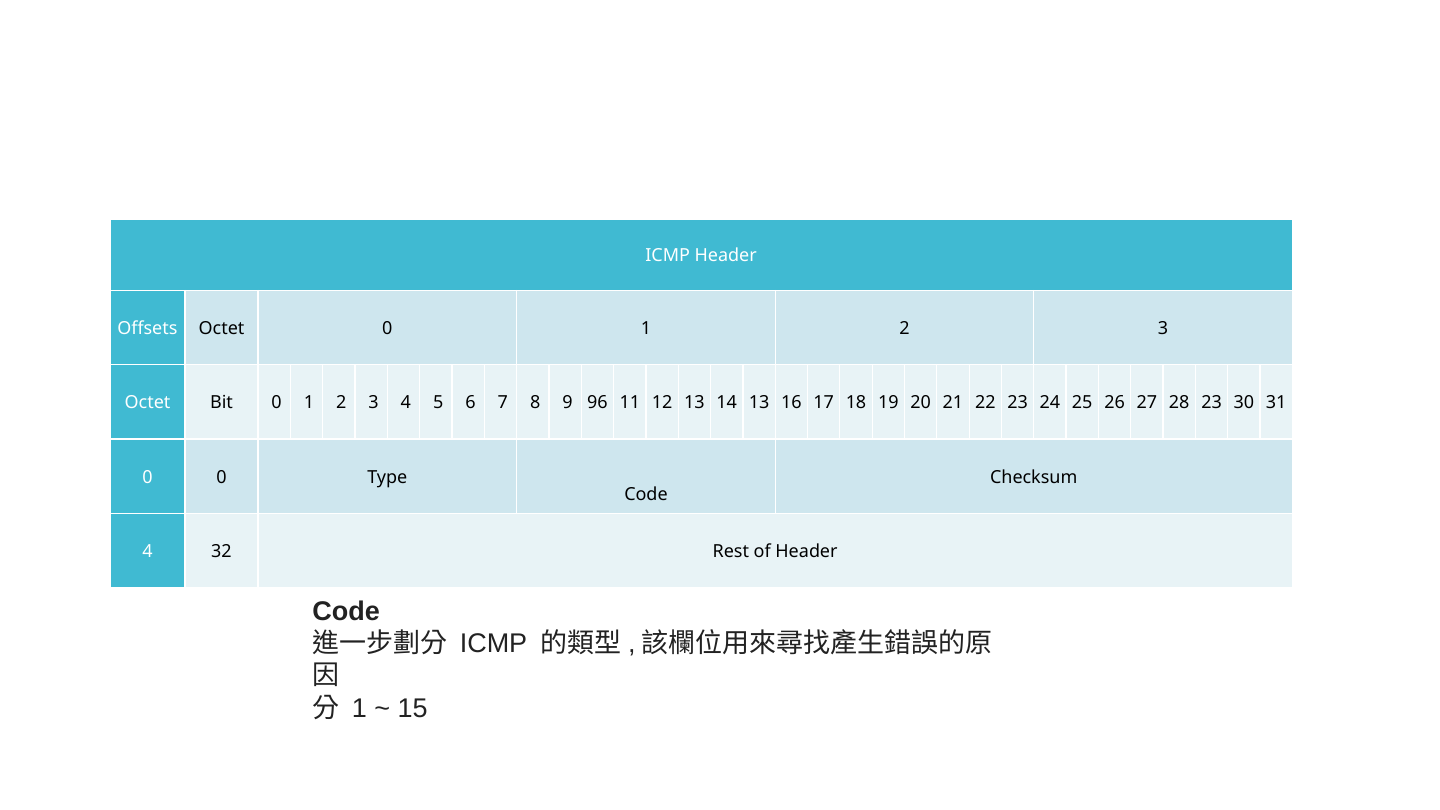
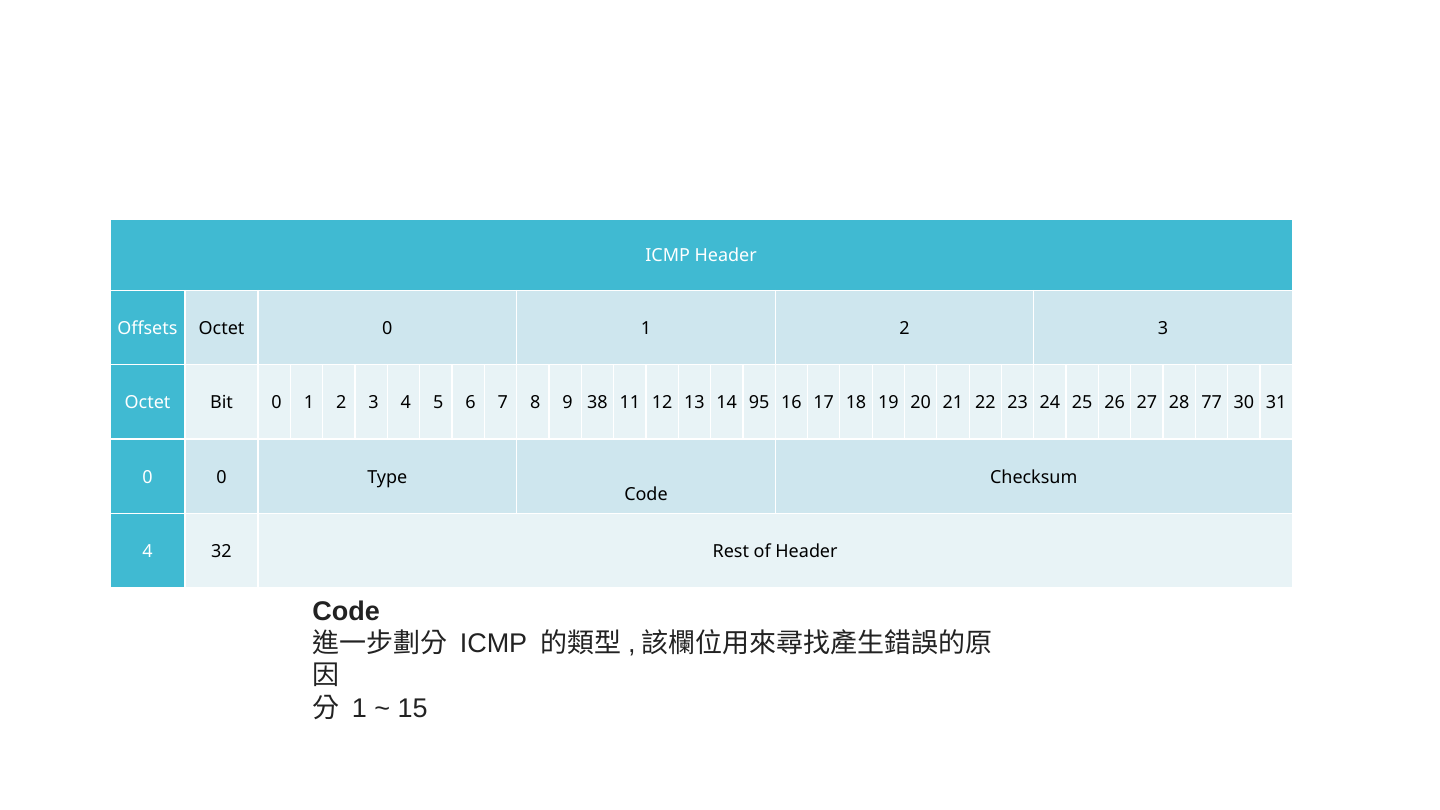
96: 96 -> 38
14 13: 13 -> 95
28 23: 23 -> 77
